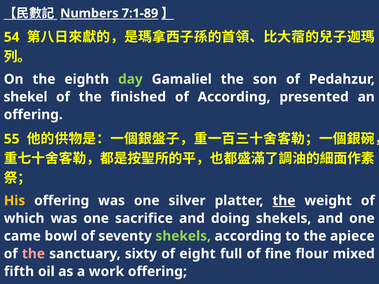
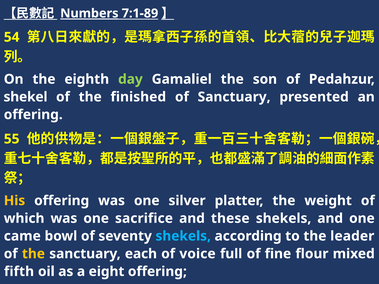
of According: According -> Sanctuary
the at (284, 201) underline: present -> none
doing: doing -> these
shekels at (183, 236) colour: light green -> light blue
apiece: apiece -> leader
the at (33, 254) colour: pink -> yellow
sixty: sixty -> each
eight: eight -> voice
work: work -> eight
